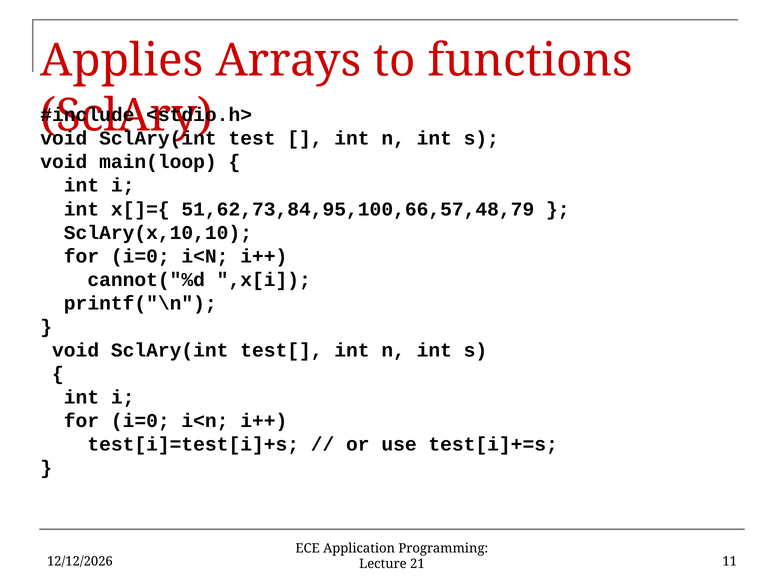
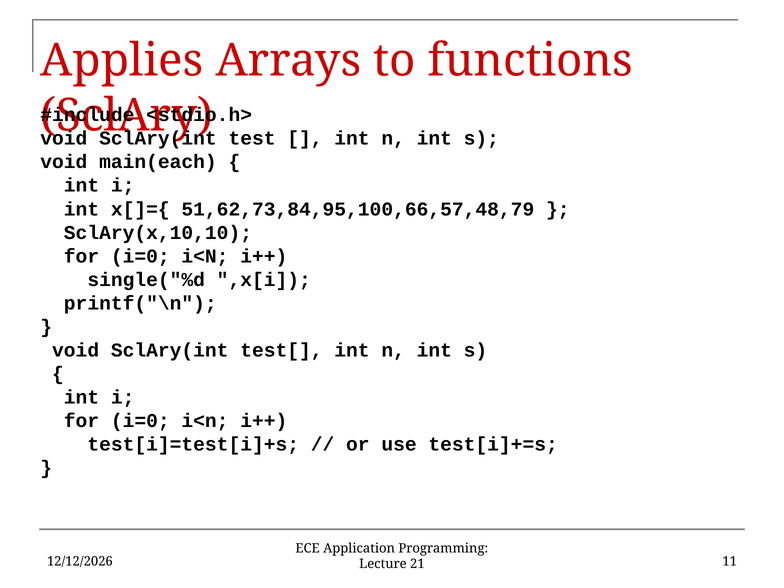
main(loop: main(loop -> main(each
cannot("%d: cannot("%d -> single("%d
